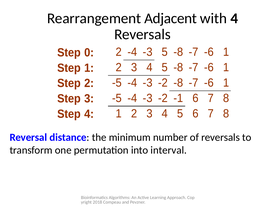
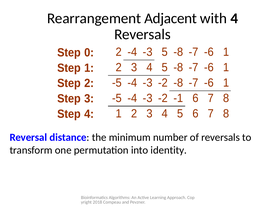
interval: interval -> identity
